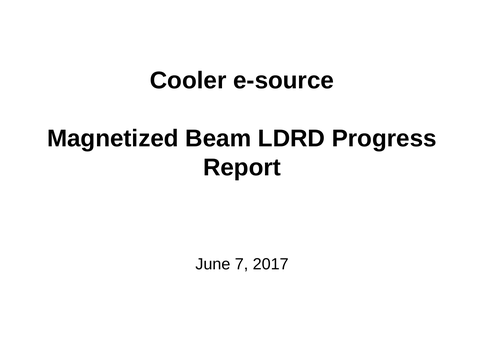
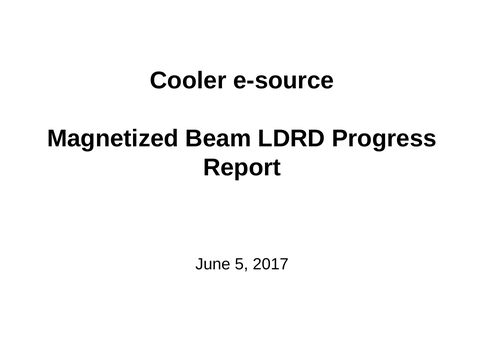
7: 7 -> 5
